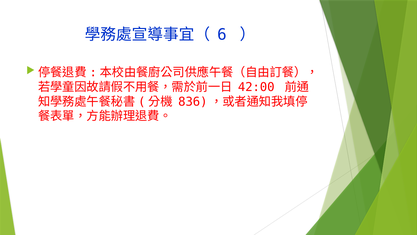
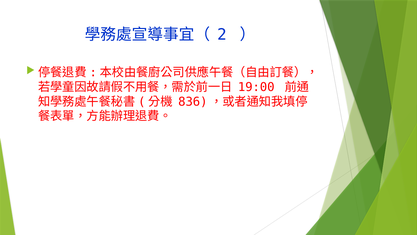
6: 6 -> 2
42:00: 42:00 -> 19:00
